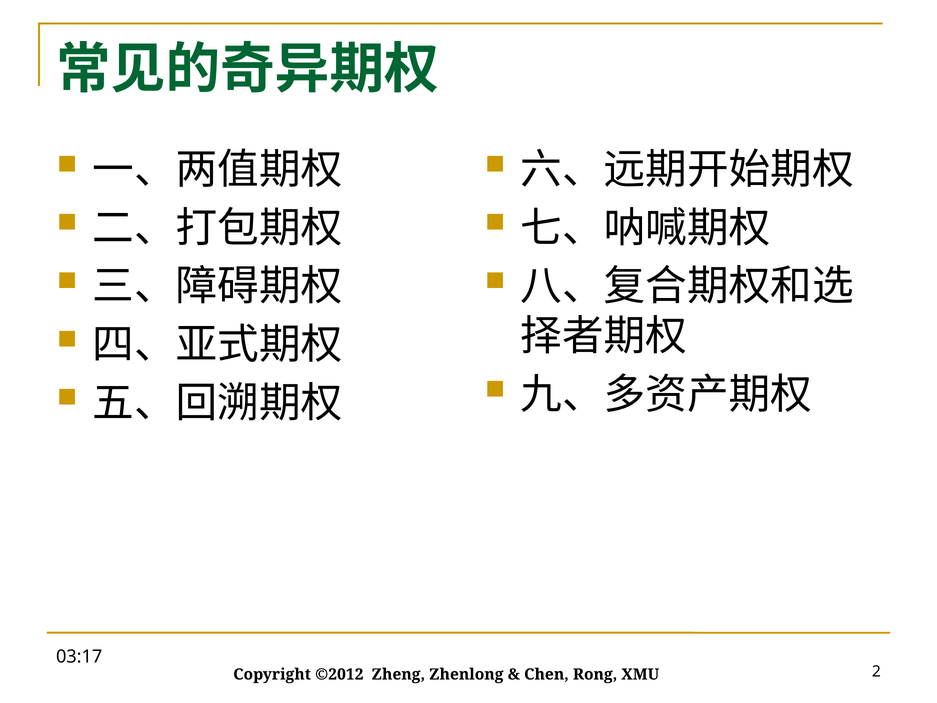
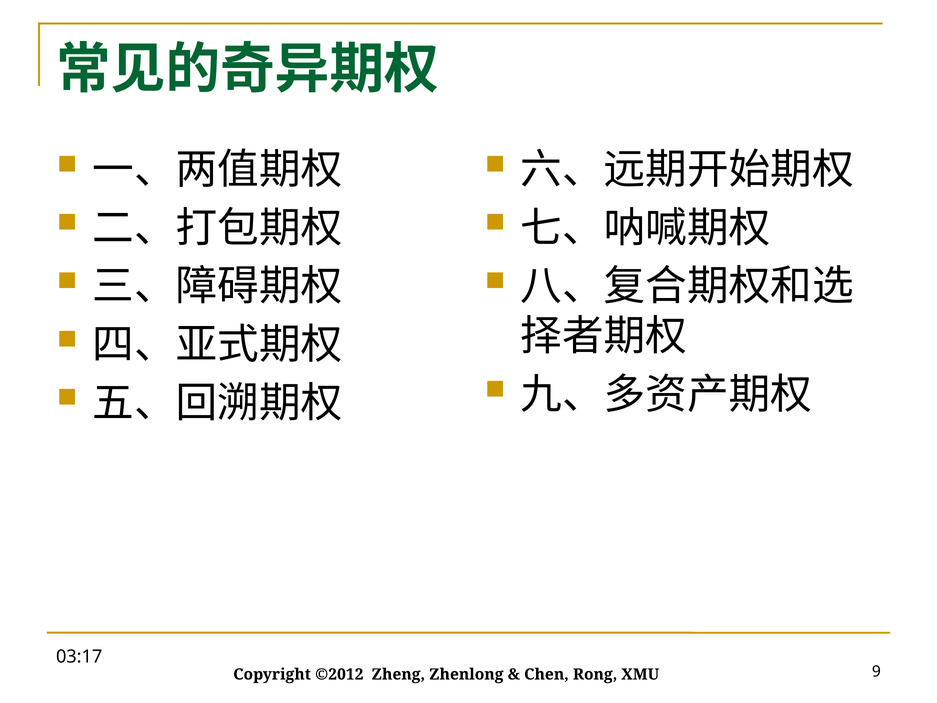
2: 2 -> 9
